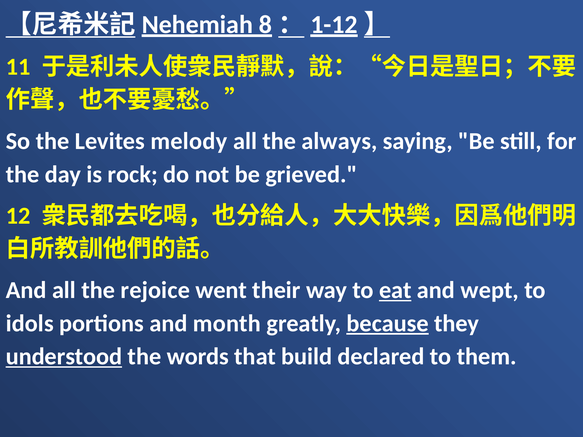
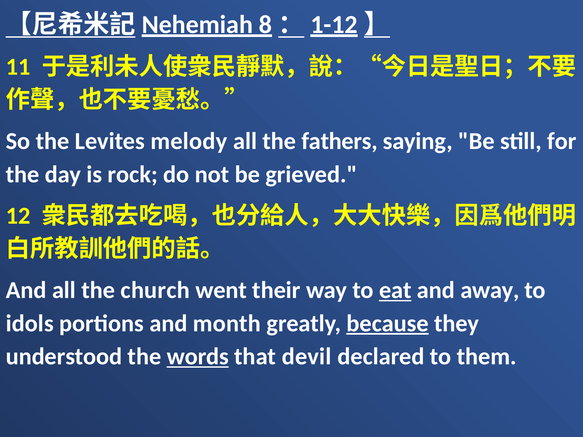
always: always -> fathers
rejoice: rejoice -> church
wept: wept -> away
understood underline: present -> none
words underline: none -> present
build: build -> devil
